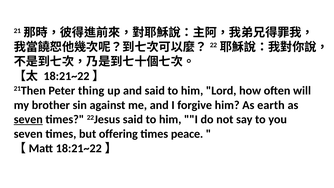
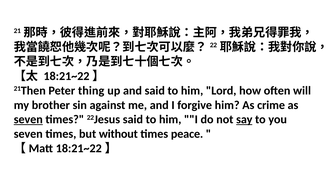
earth: earth -> crime
say underline: none -> present
offering: offering -> without
